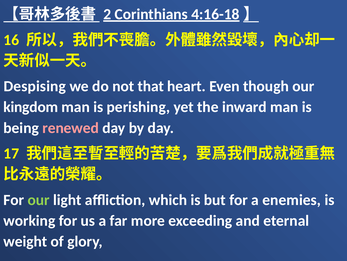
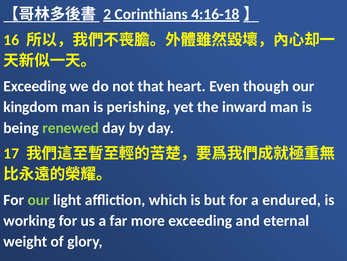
Despising at (35, 86): Despising -> Exceeding
renewed colour: pink -> light green
enemies: enemies -> endured
